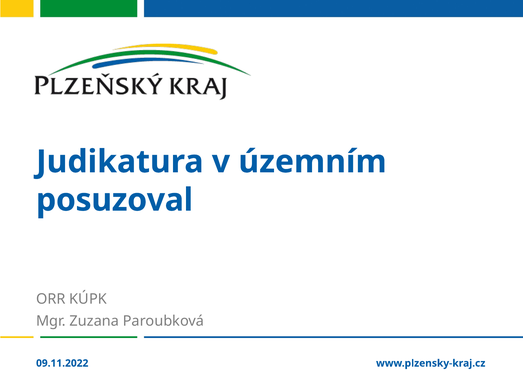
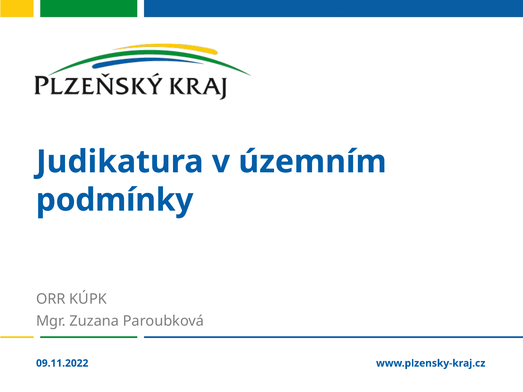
posuzoval: posuzoval -> podmínky
